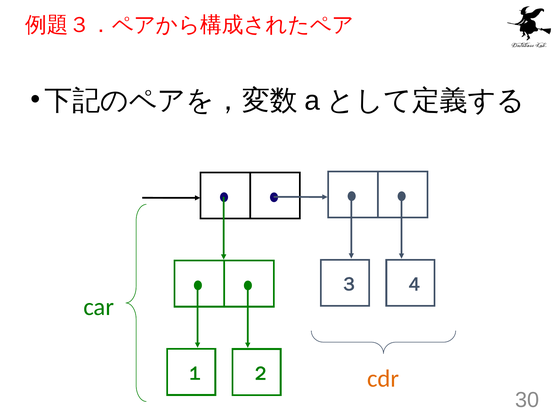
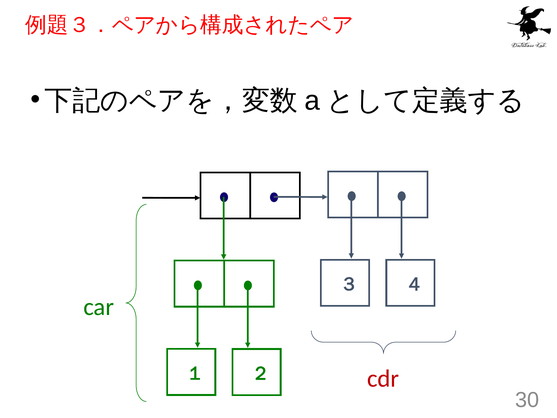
cdr colour: orange -> red
